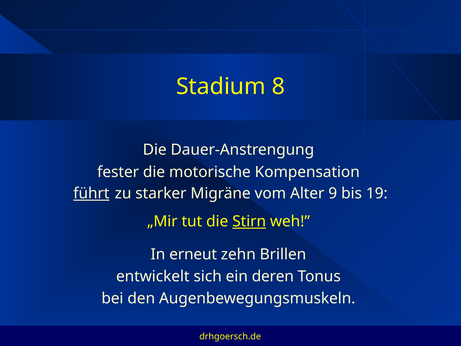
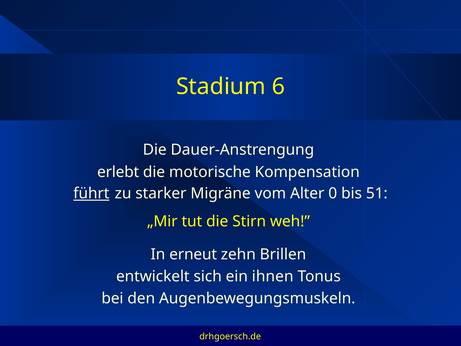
8: 8 -> 6
fester: fester -> erlebt
9: 9 -> 0
19: 19 -> 51
Stirn underline: present -> none
deren: deren -> ihnen
